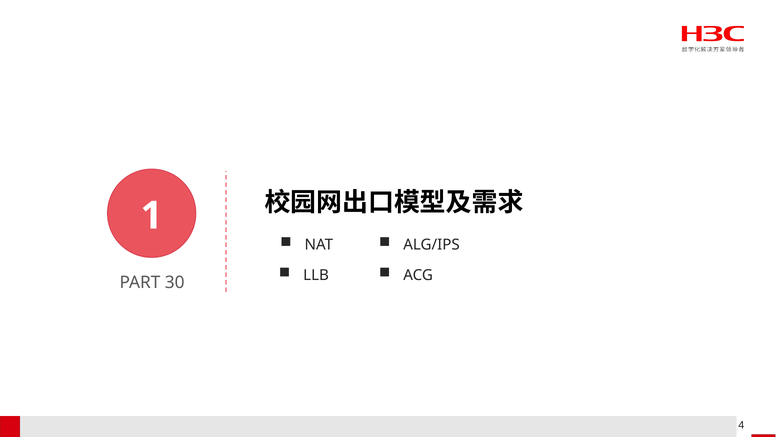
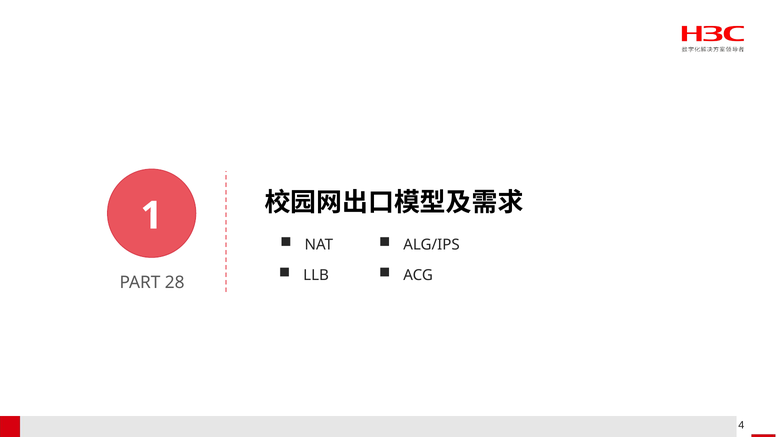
30: 30 -> 28
